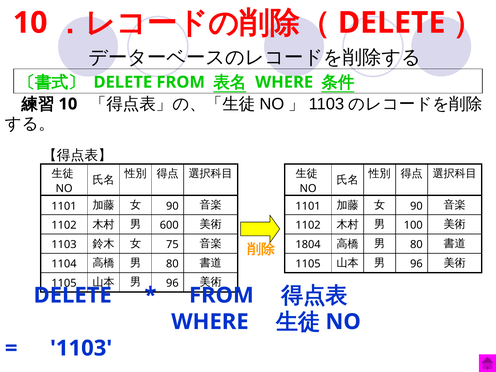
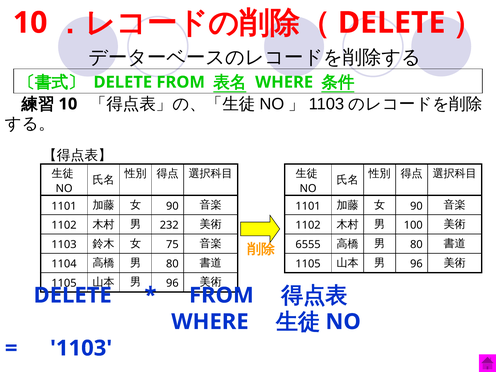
600: 600 -> 232
1804: 1804 -> 6555
